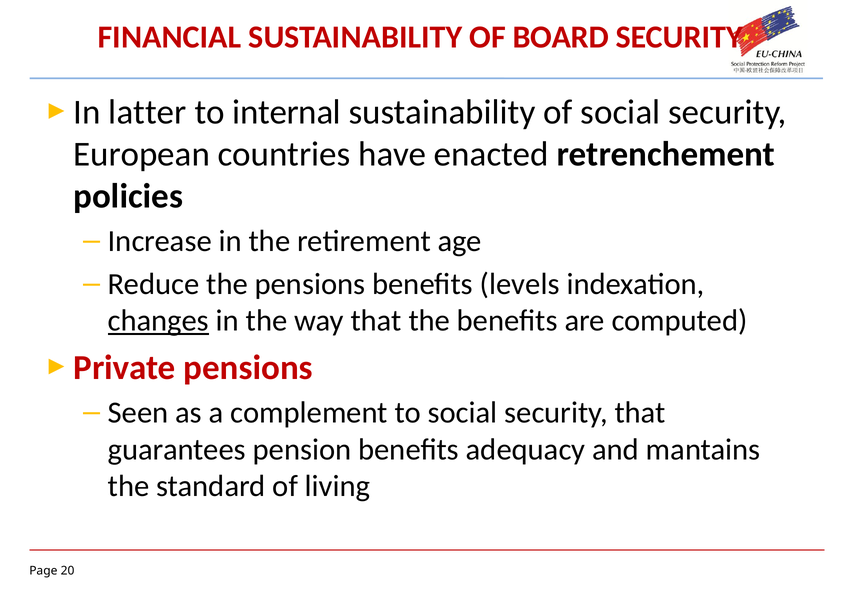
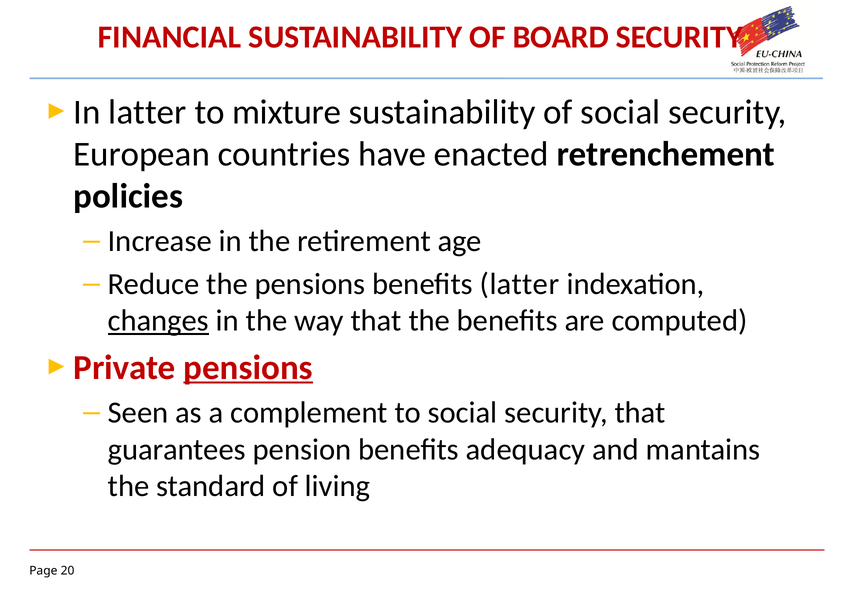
internal: internal -> mixture
benefits levels: levels -> latter
pensions at (248, 368) underline: none -> present
